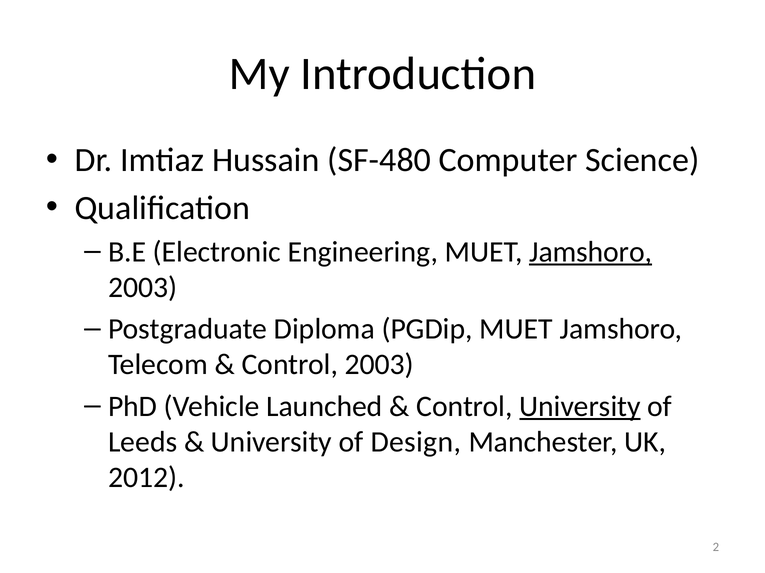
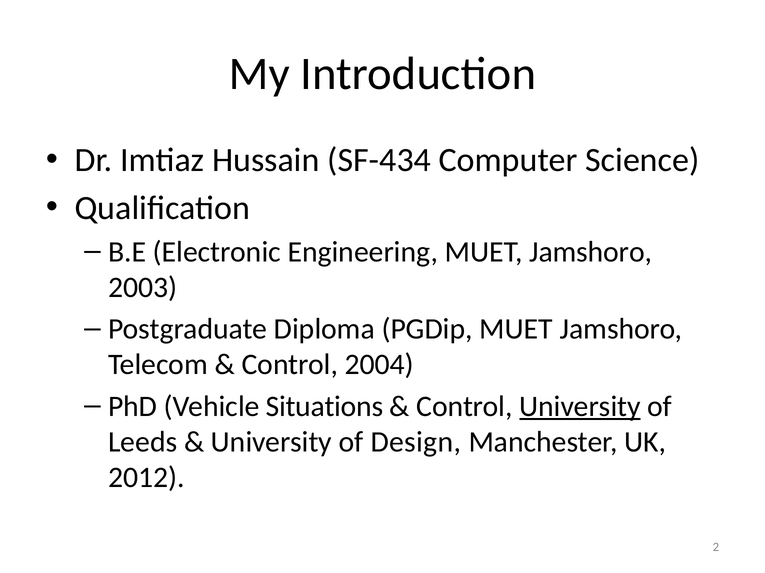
SF-480: SF-480 -> SF-434
Jamshoro at (591, 252) underline: present -> none
Control 2003: 2003 -> 2004
Launched: Launched -> Situations
